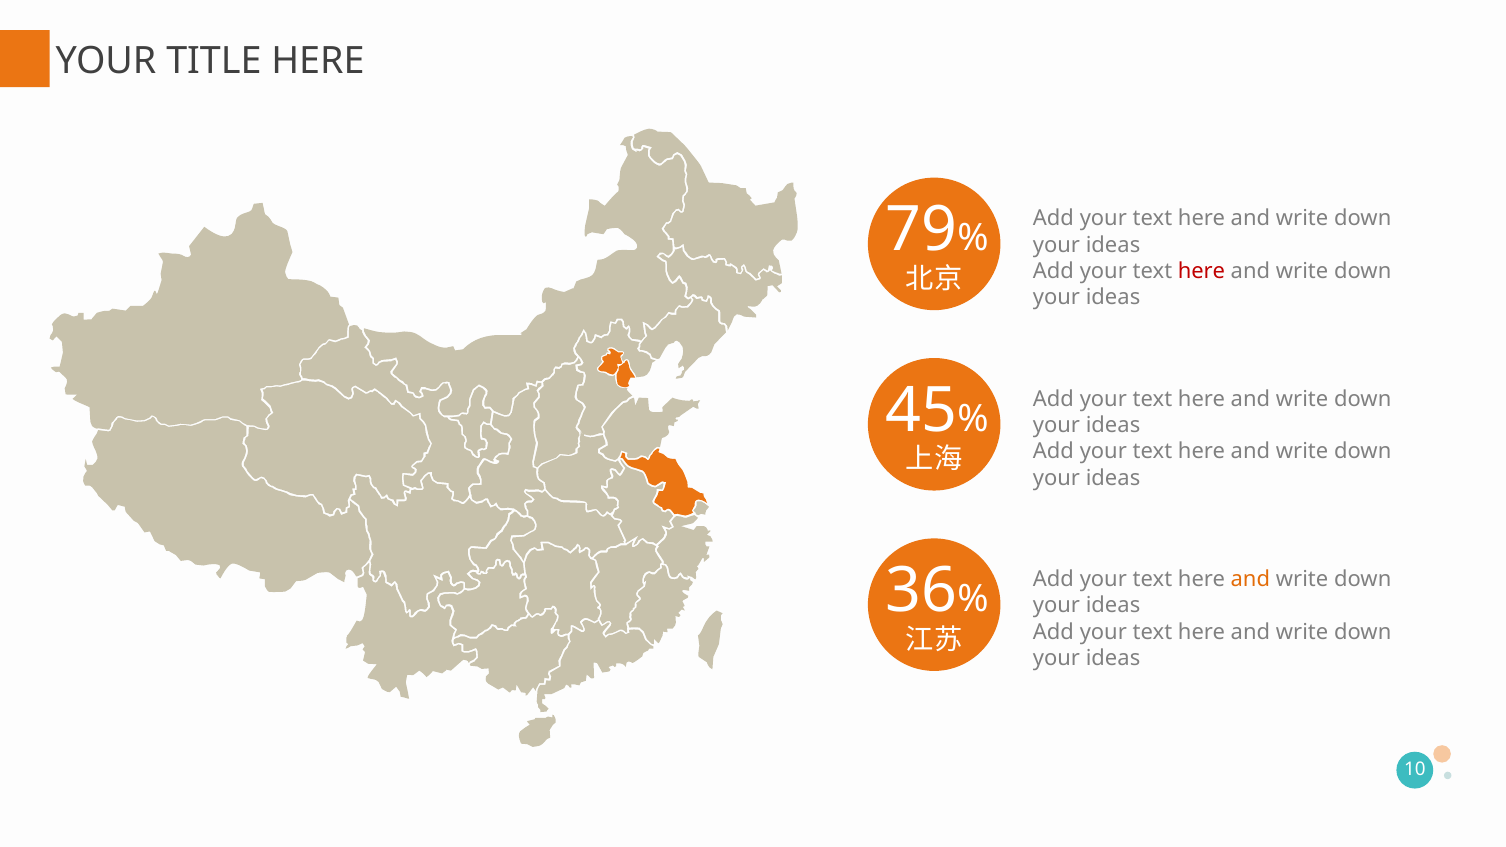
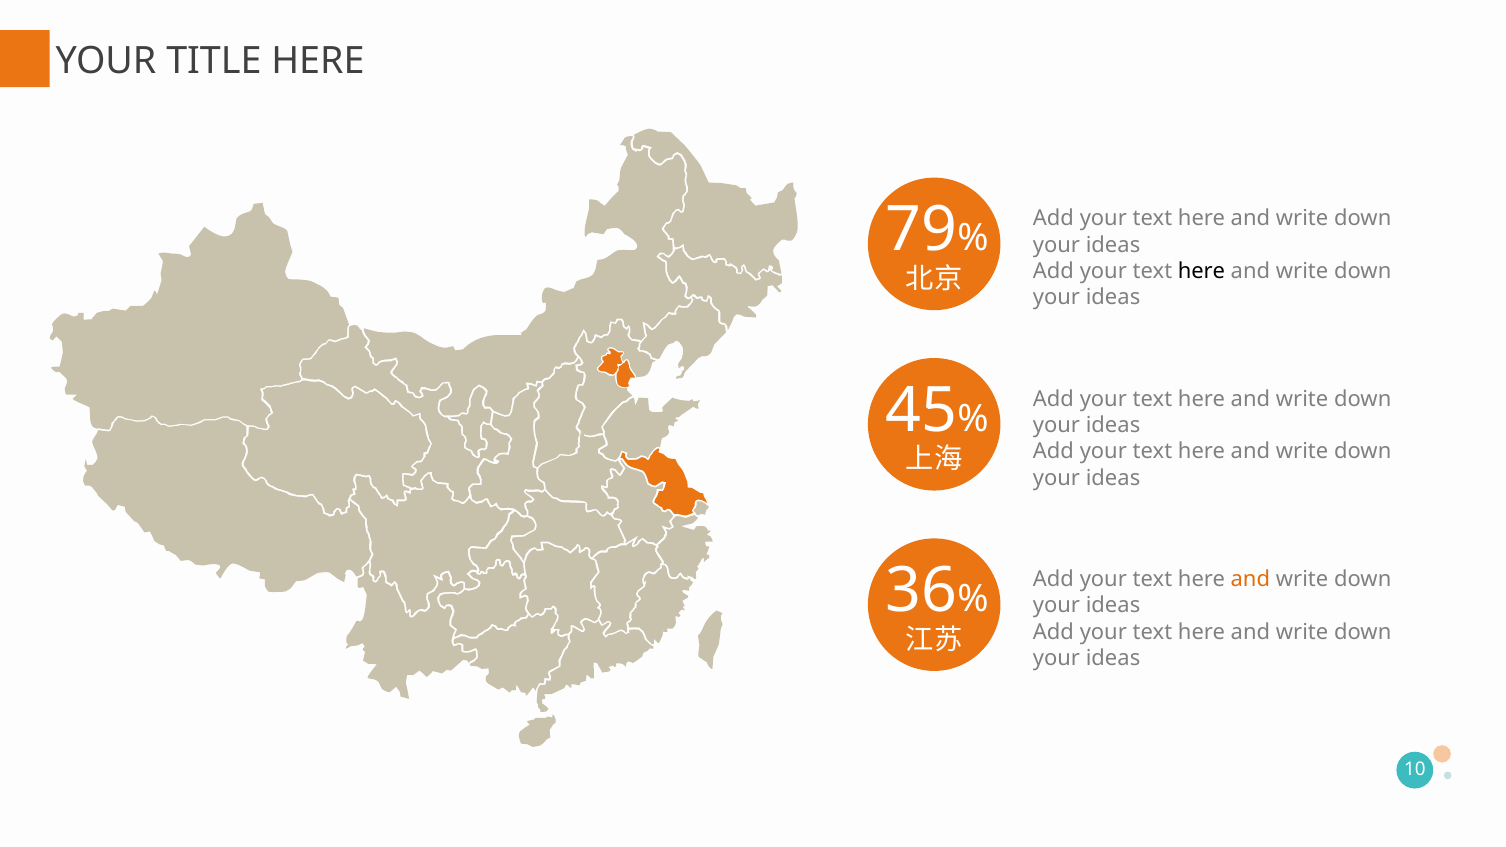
here at (1202, 271) colour: red -> black
